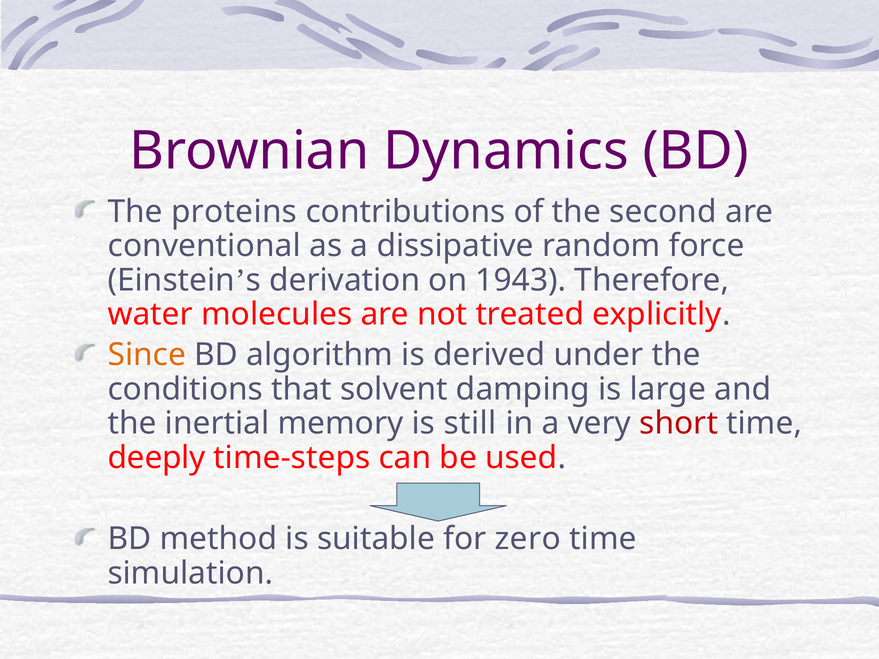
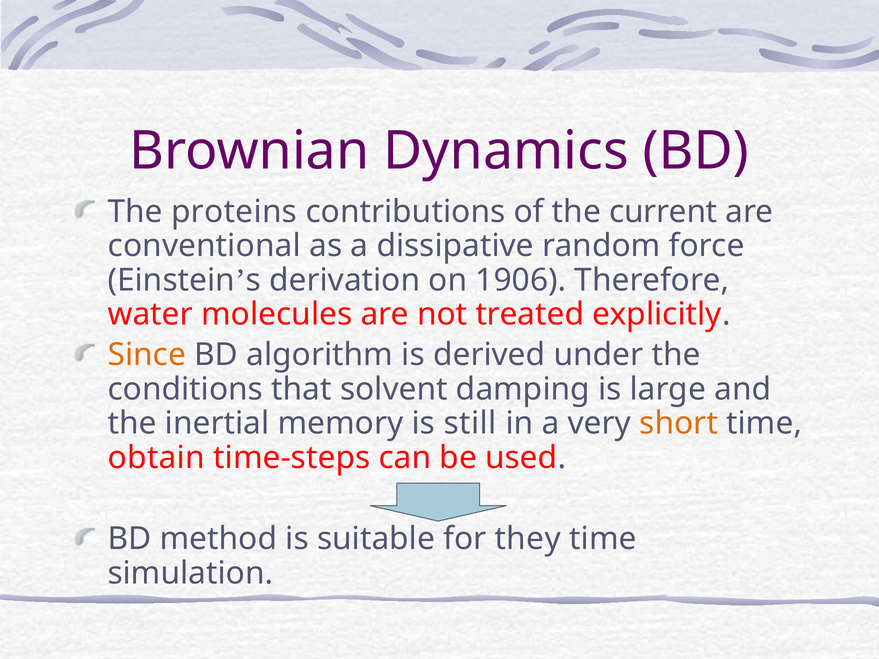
second: second -> current
1943: 1943 -> 1906
short colour: red -> orange
deeply: deeply -> obtain
zero: zero -> they
